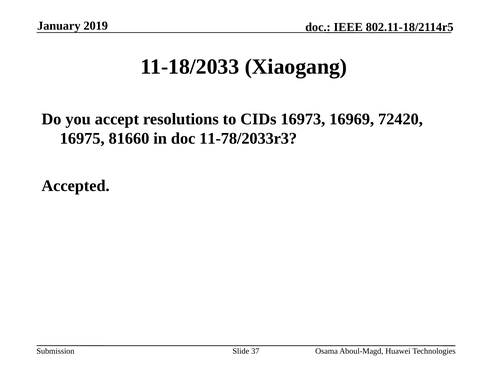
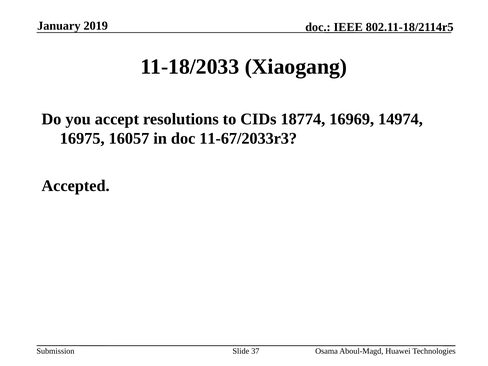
16973: 16973 -> 18774
72420: 72420 -> 14974
81660: 81660 -> 16057
11-78/2033r3: 11-78/2033r3 -> 11-67/2033r3
